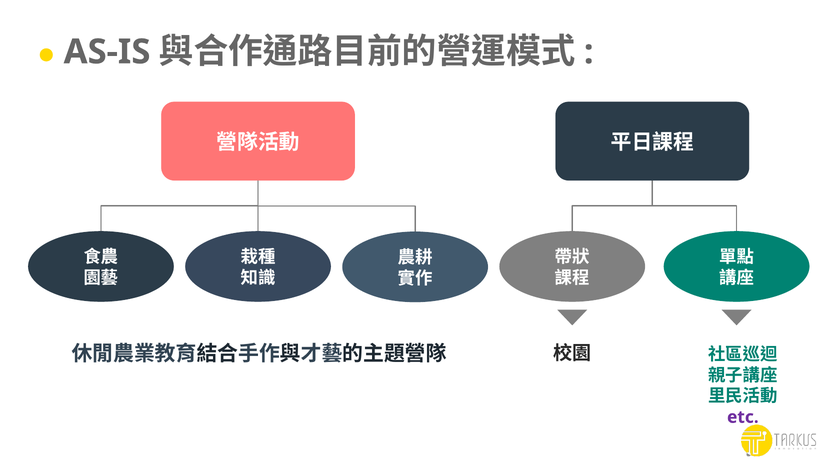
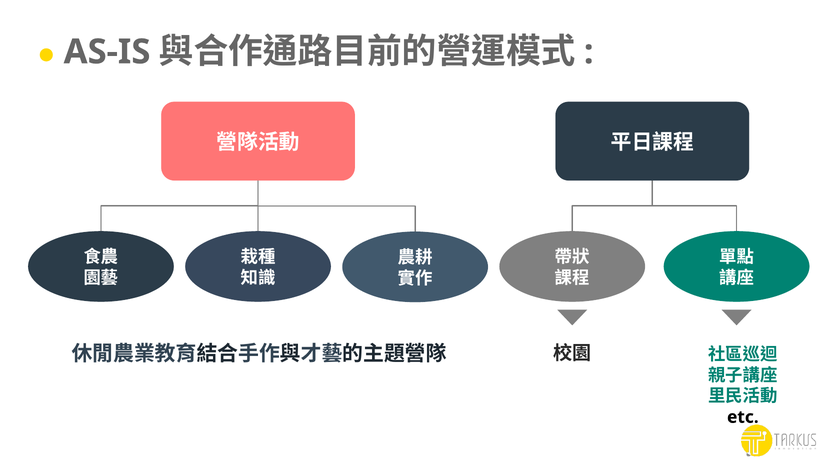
etc colour: purple -> black
